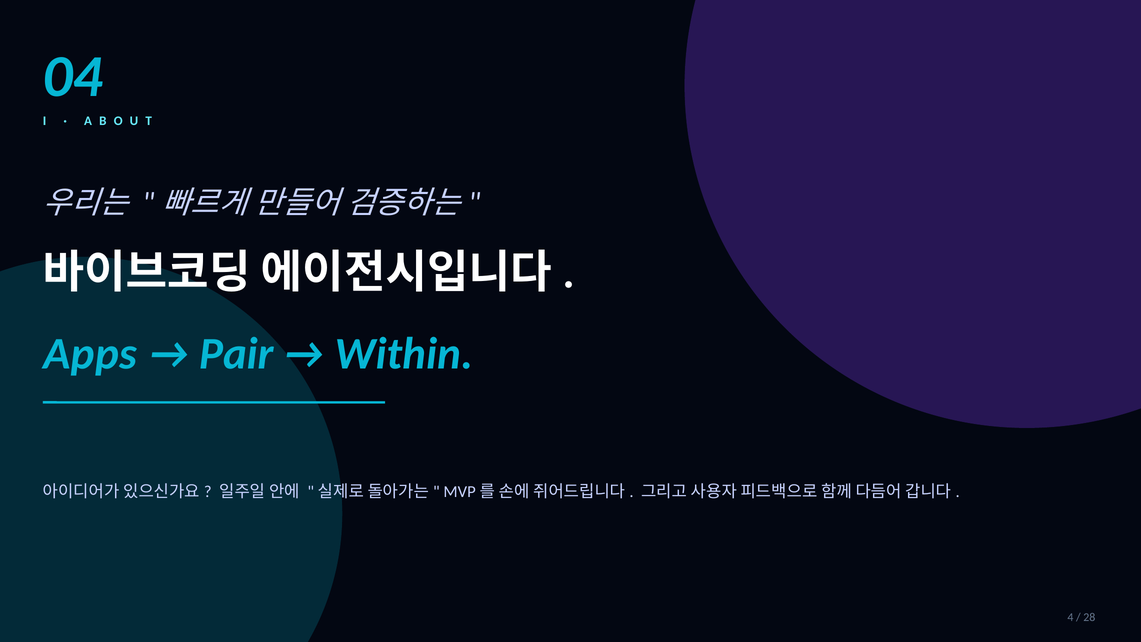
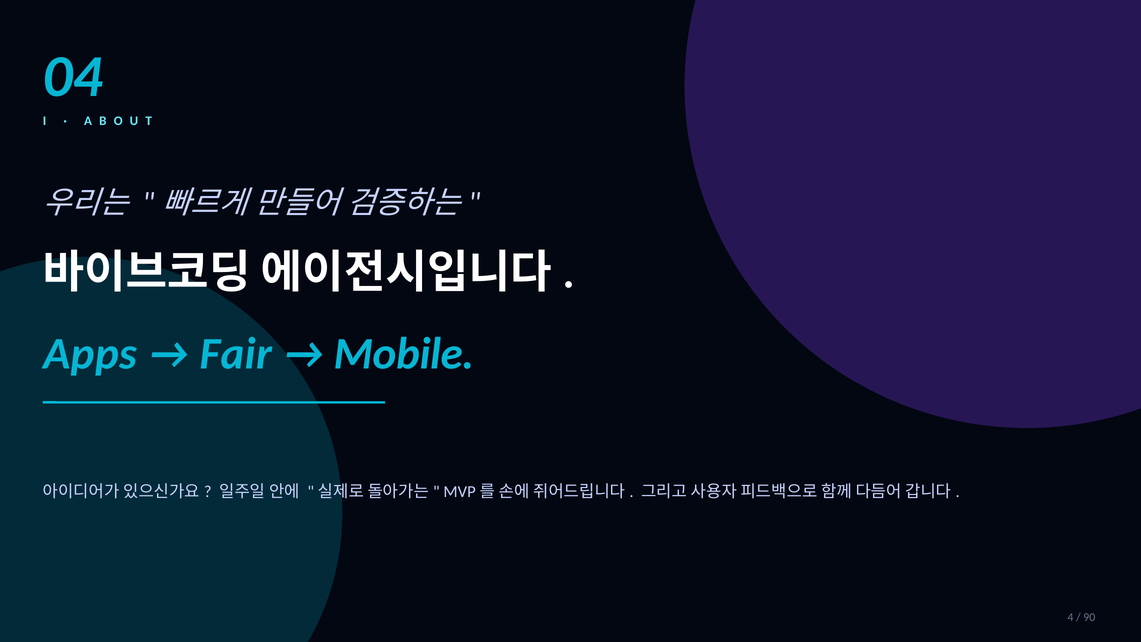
Pair: Pair -> Fair
Within: Within -> Mobile
28: 28 -> 90
